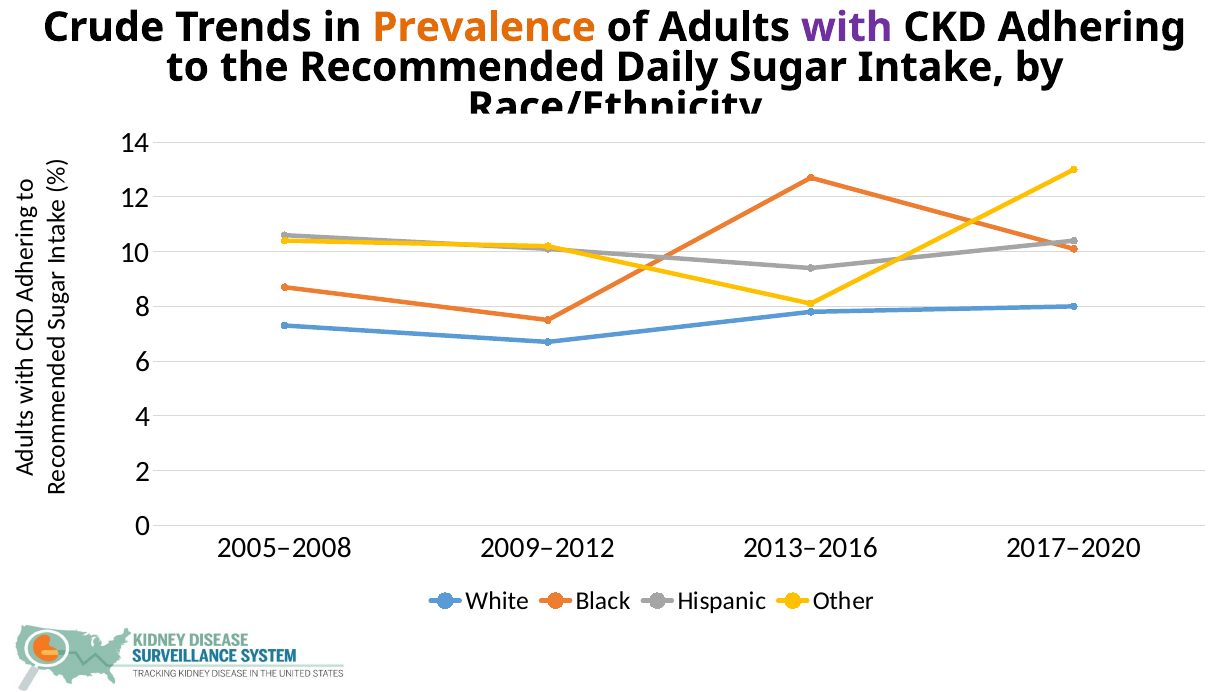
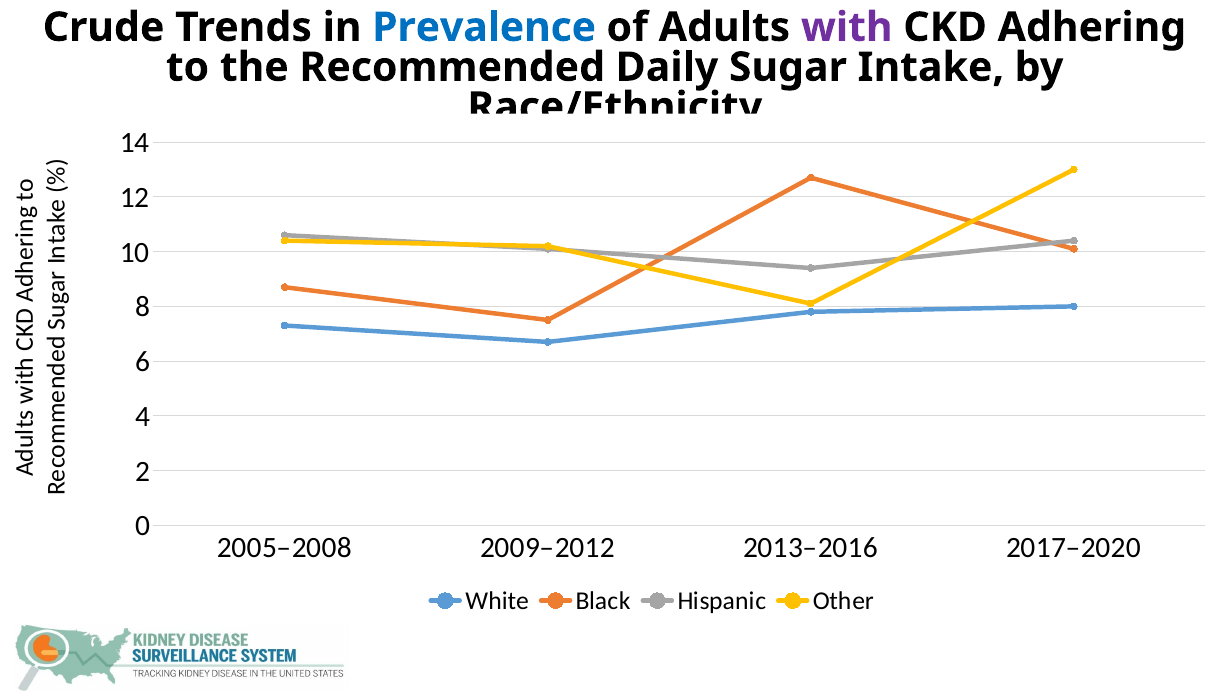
Prevalence colour: orange -> blue
